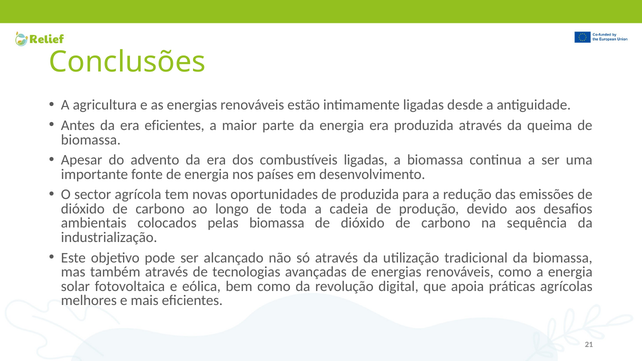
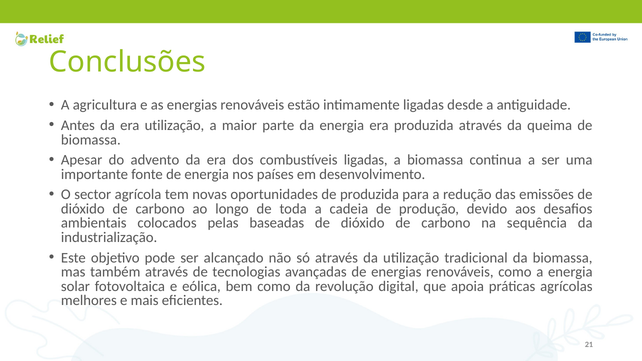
era eficientes: eficientes -> utilização
pelas biomassa: biomassa -> baseadas
